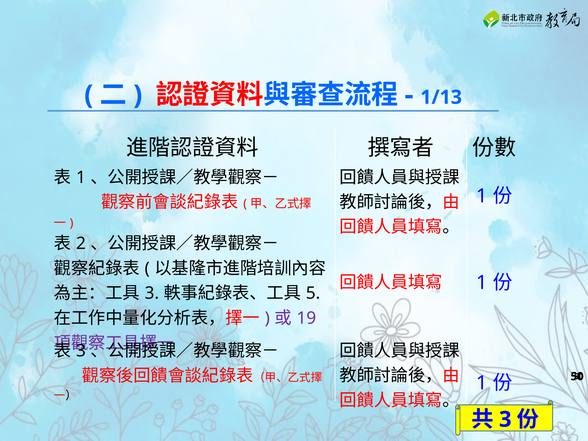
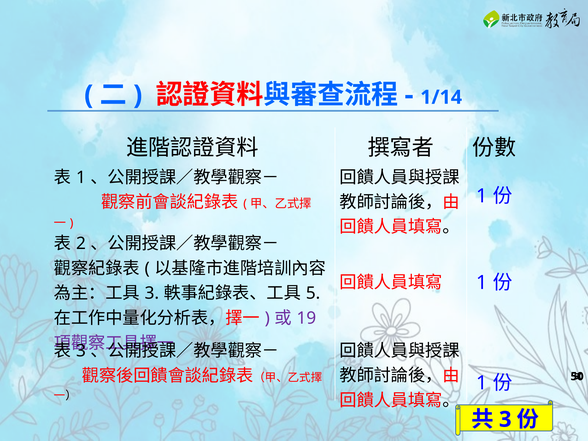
1/13: 1/13 -> 1/14
